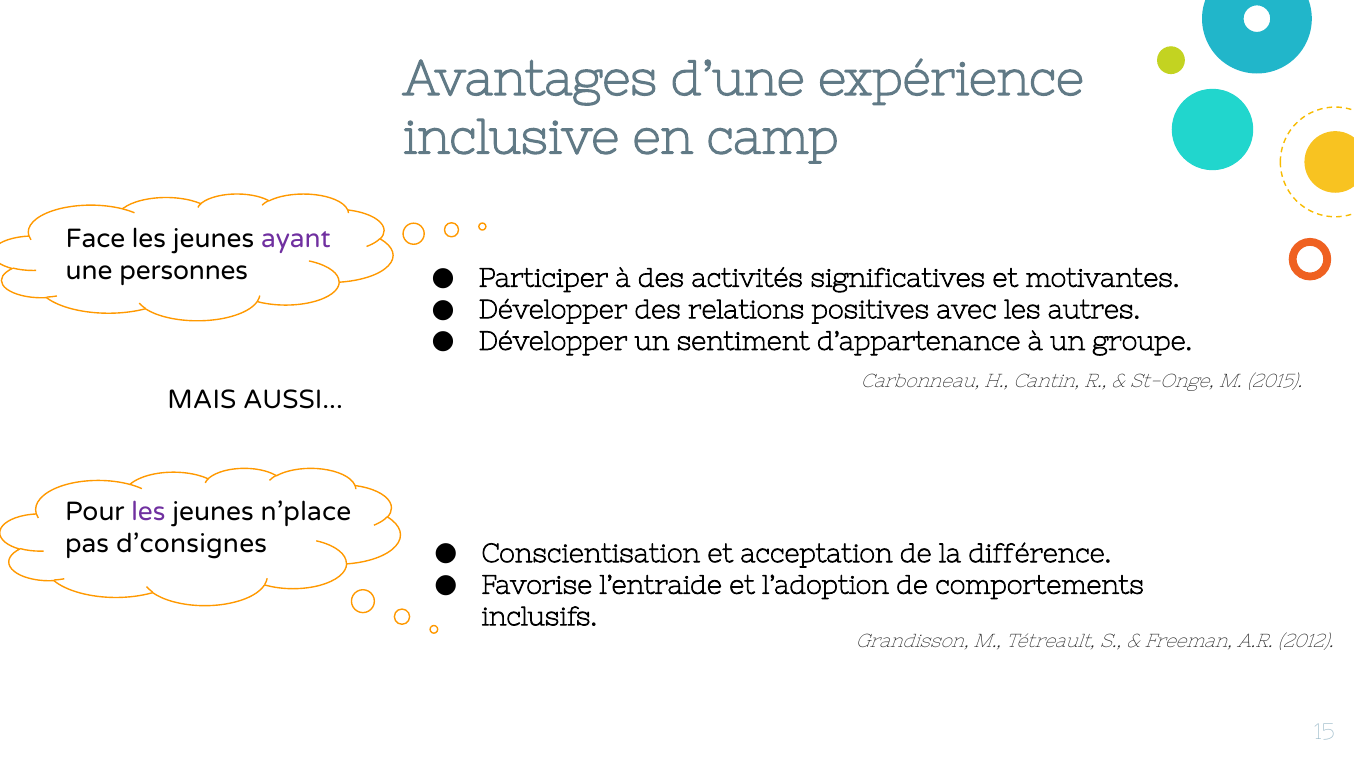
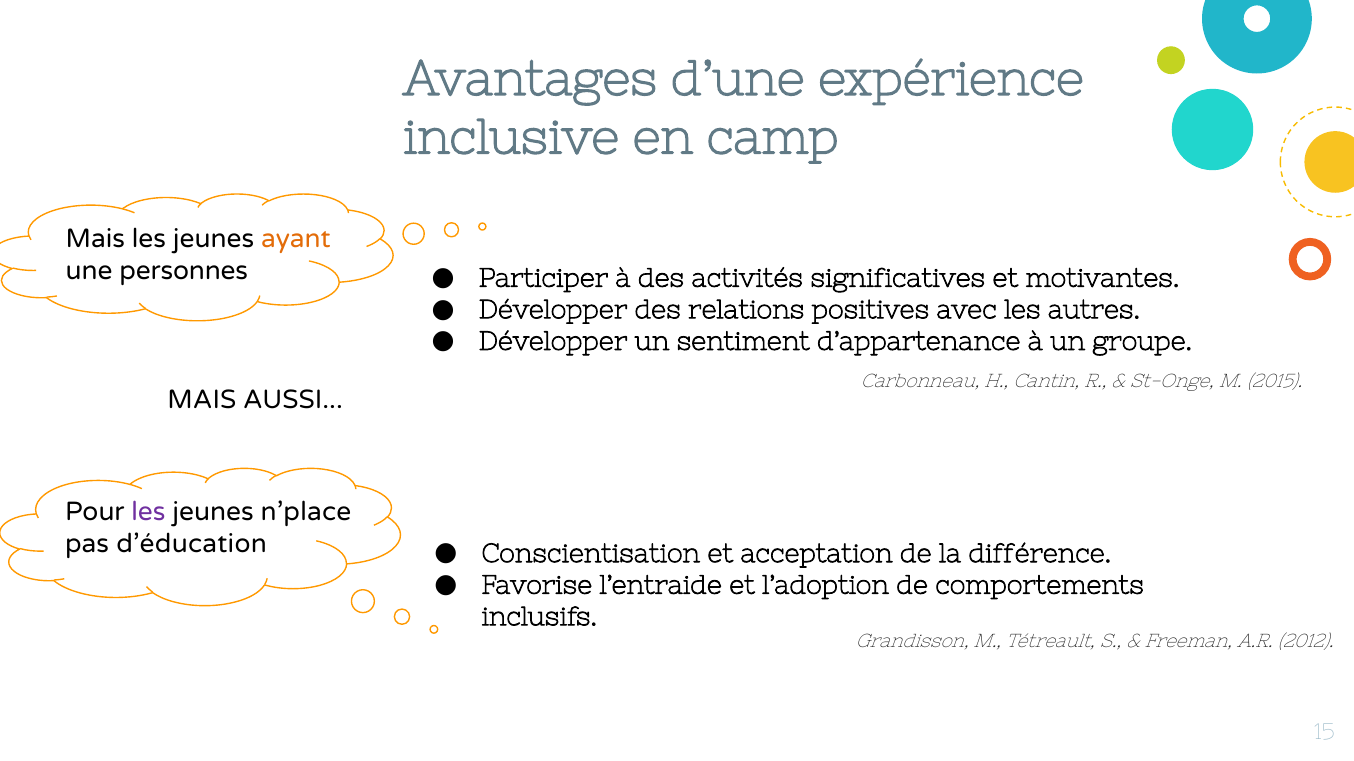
Face at (95, 239): Face -> Mais
ayant colour: purple -> orange
d’consignes: d’consignes -> d’éducation
